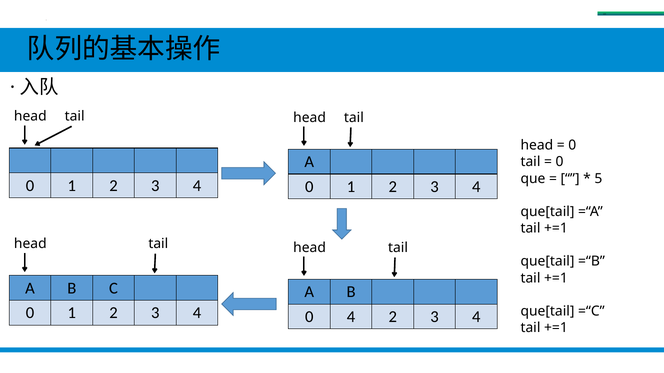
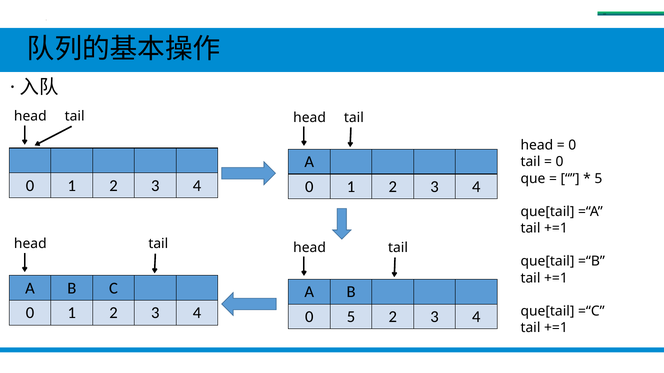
0 4: 4 -> 5
